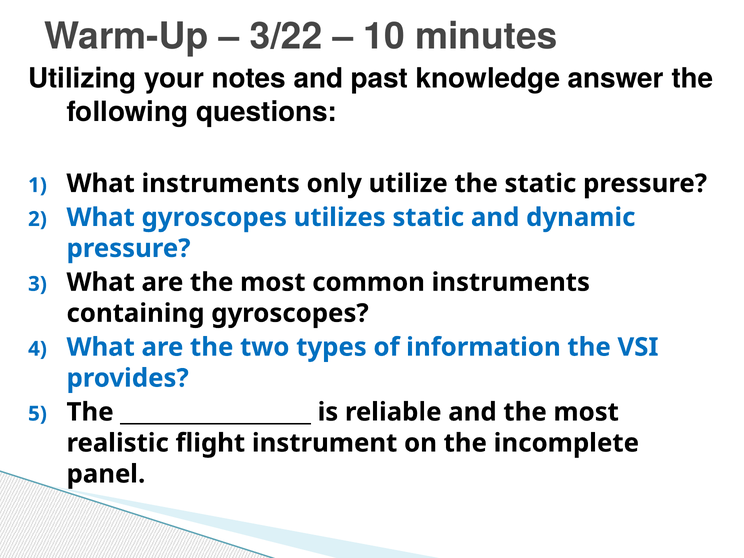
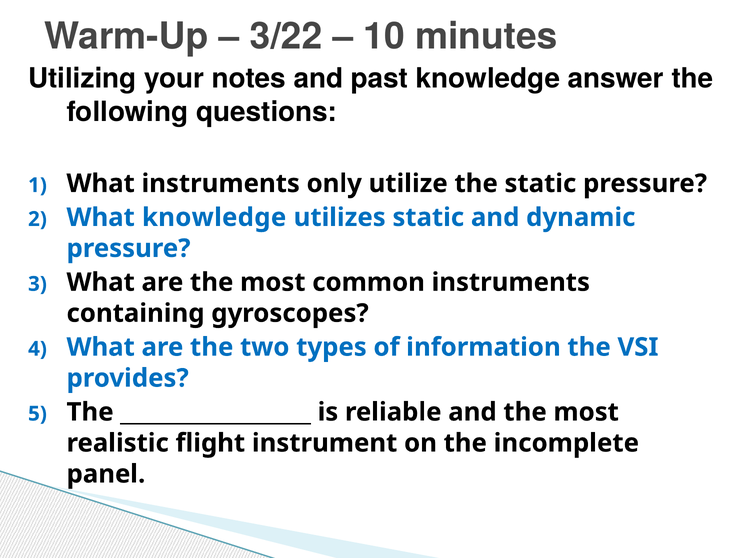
What gyroscopes: gyroscopes -> knowledge
